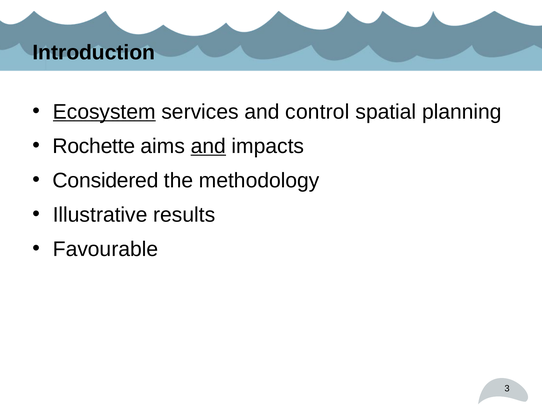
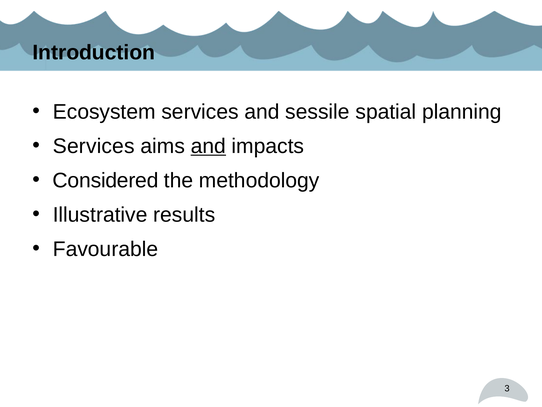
Ecosystem underline: present -> none
control: control -> sessile
Rochette at (94, 146): Rochette -> Services
